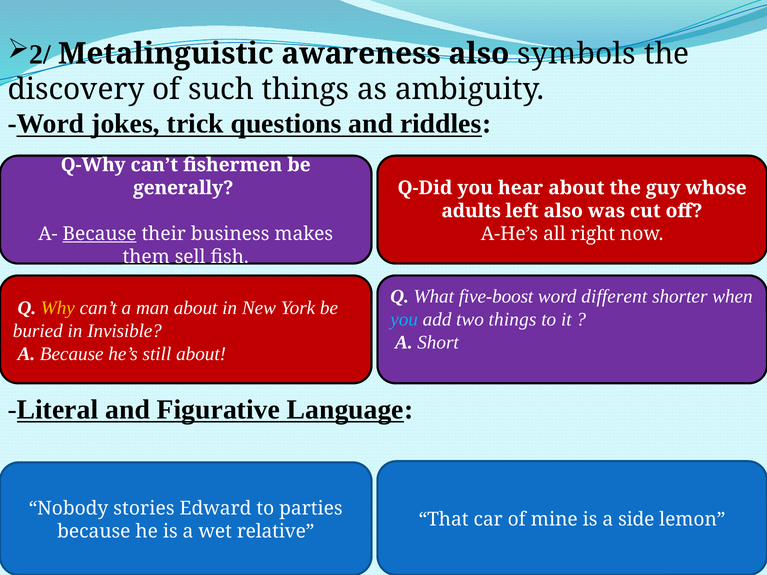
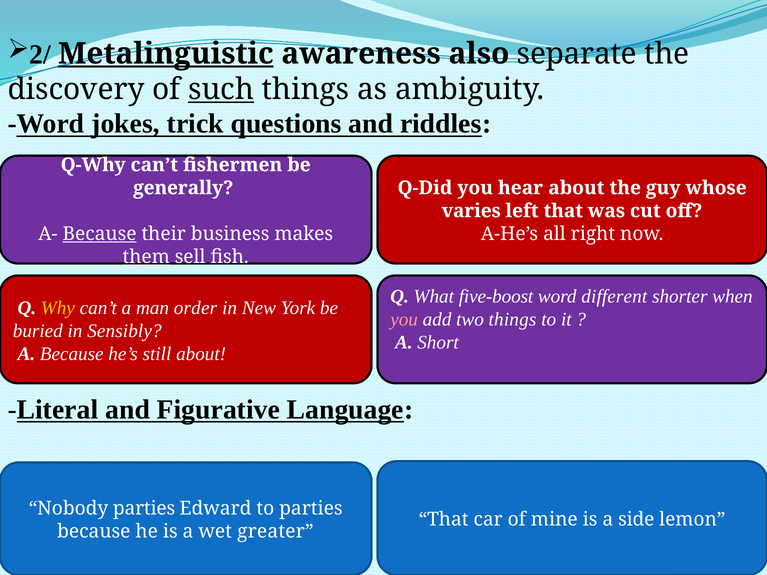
Metalinguistic underline: none -> present
symbols: symbols -> separate
such underline: none -> present
adults: adults -> varies
left also: also -> that
man about: about -> order
you at (404, 319) colour: light blue -> pink
Invisible: Invisible -> Sensibly
Nobody stories: stories -> parties
relative: relative -> greater
